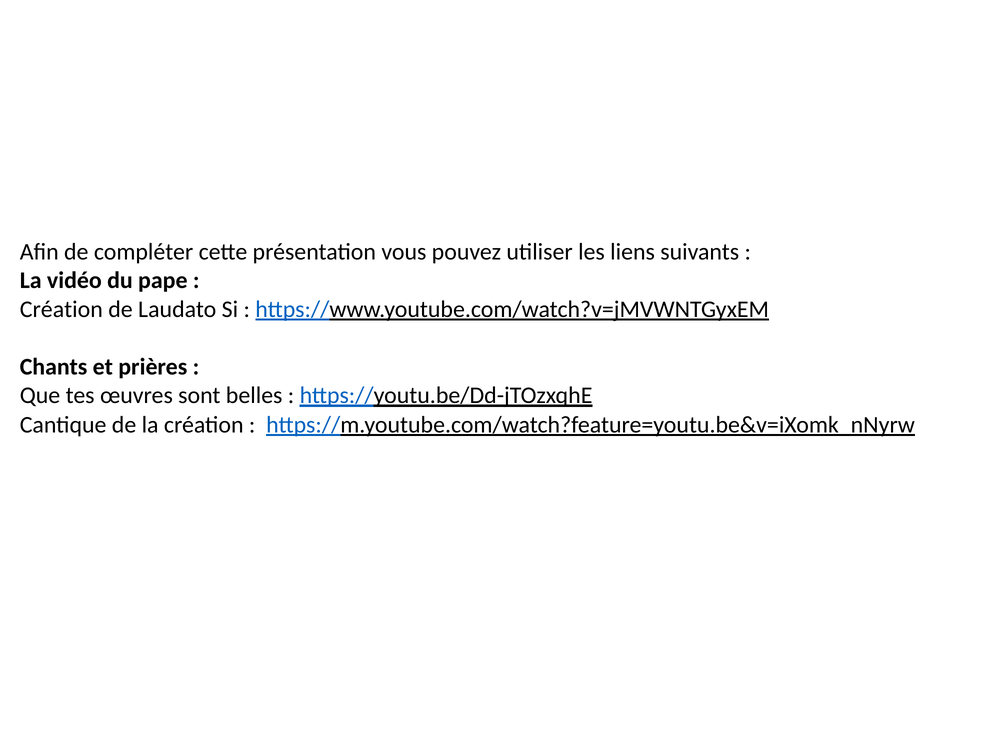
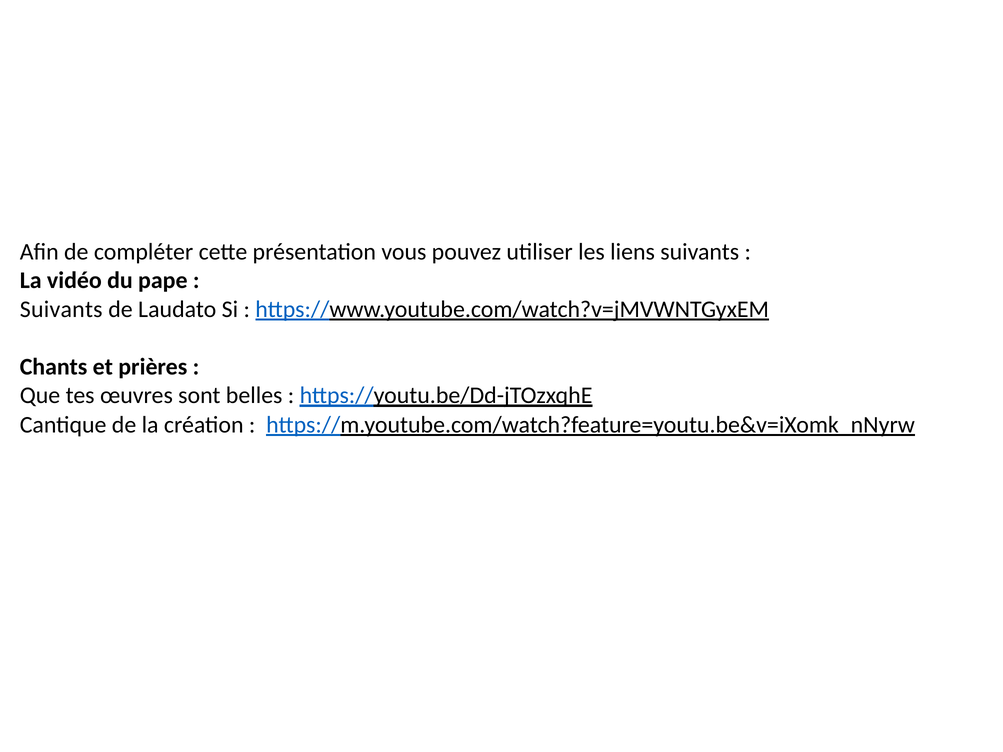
Création at (61, 309): Création -> Suivants
